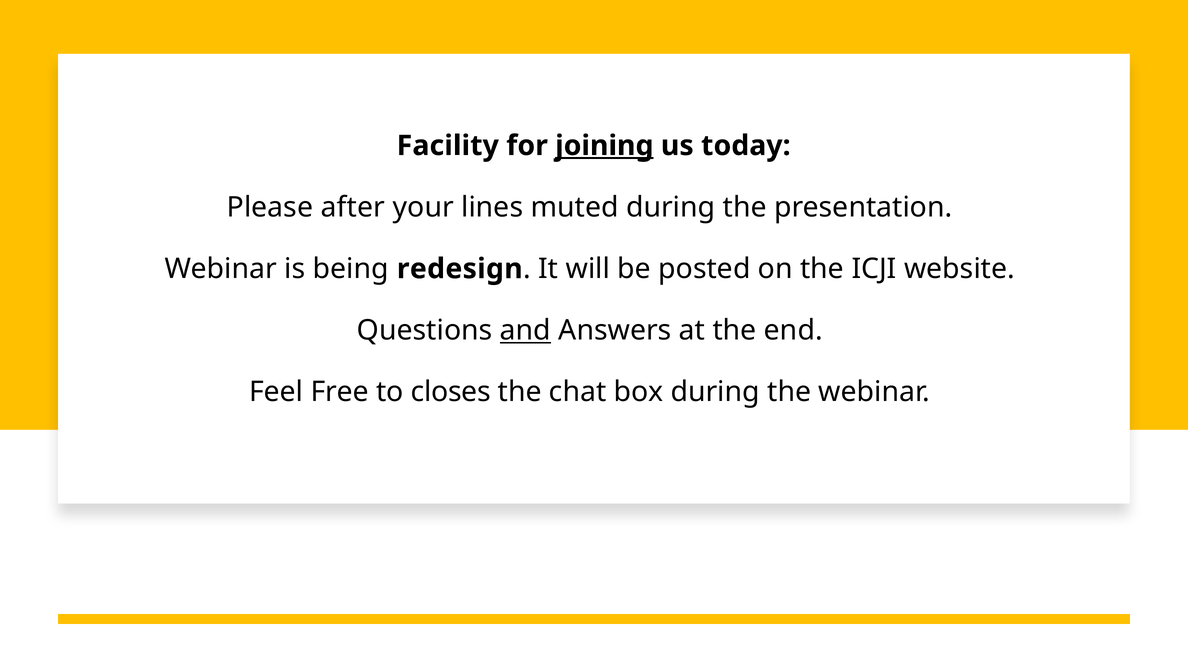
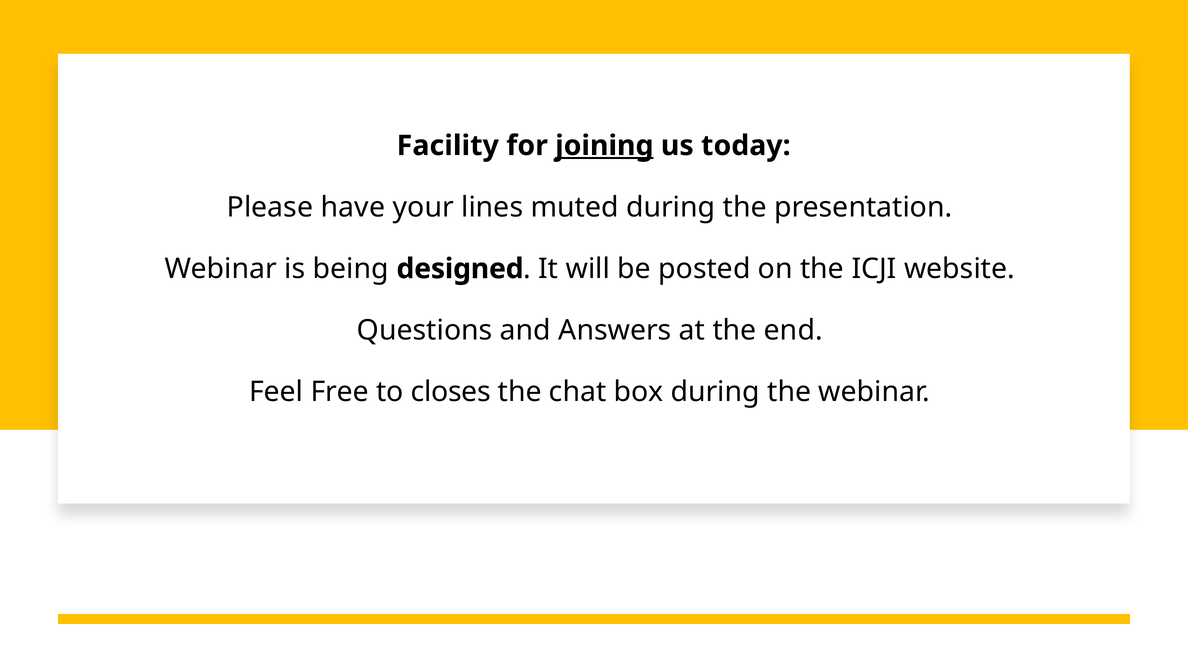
after: after -> have
redesign: redesign -> designed
and underline: present -> none
